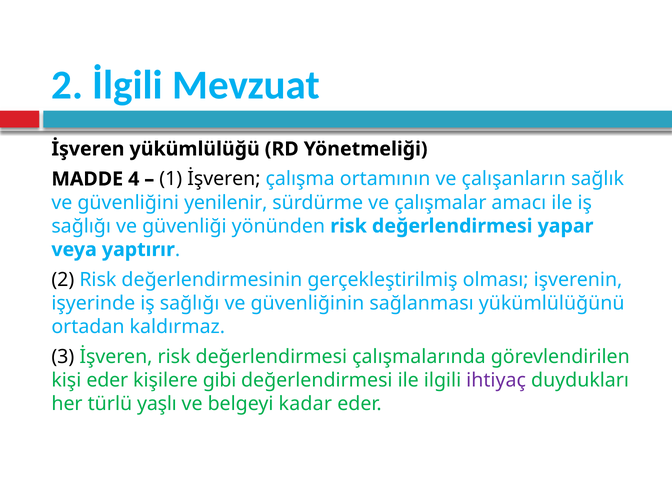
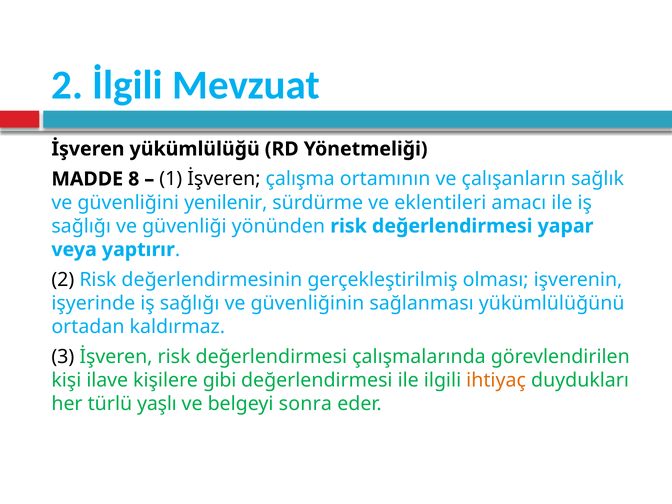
4: 4 -> 8
çalışmalar: çalışmalar -> eklentileri
kişi eder: eder -> ilave
ihtiyaç colour: purple -> orange
kadar: kadar -> sonra
